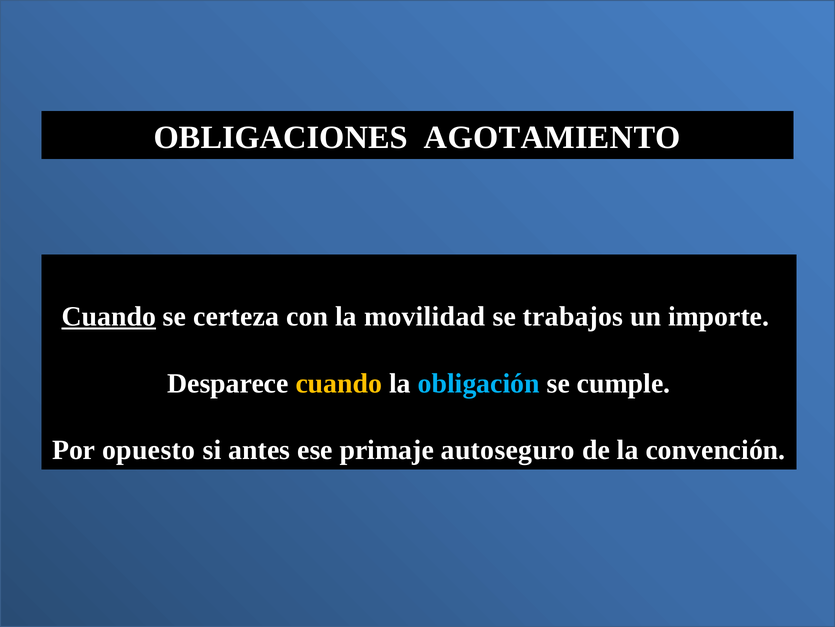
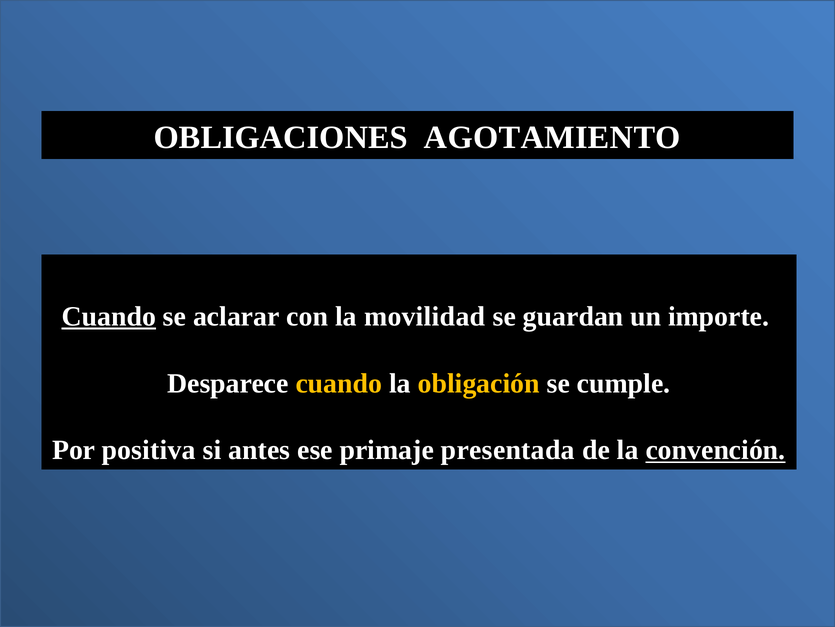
certeza: certeza -> aclarar
trabajos: trabajos -> guardan
obligación colour: light blue -> yellow
opuesto: opuesto -> positiva
autoseguro: autoseguro -> presentada
convención underline: none -> present
